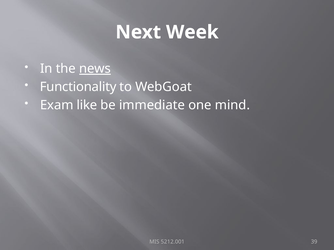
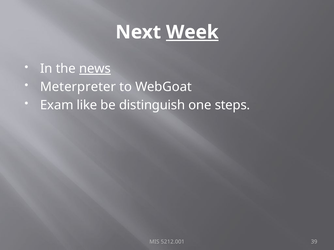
Week underline: none -> present
Functionality: Functionality -> Meterpreter
immediate: immediate -> distinguish
mind: mind -> steps
